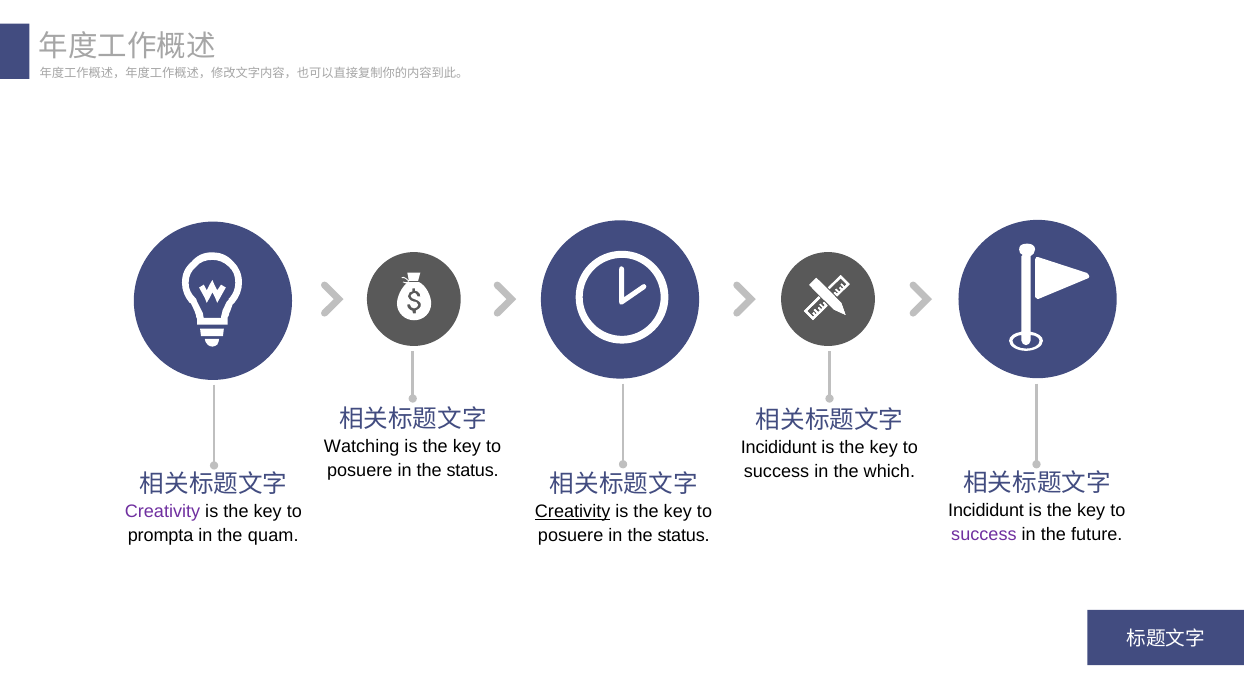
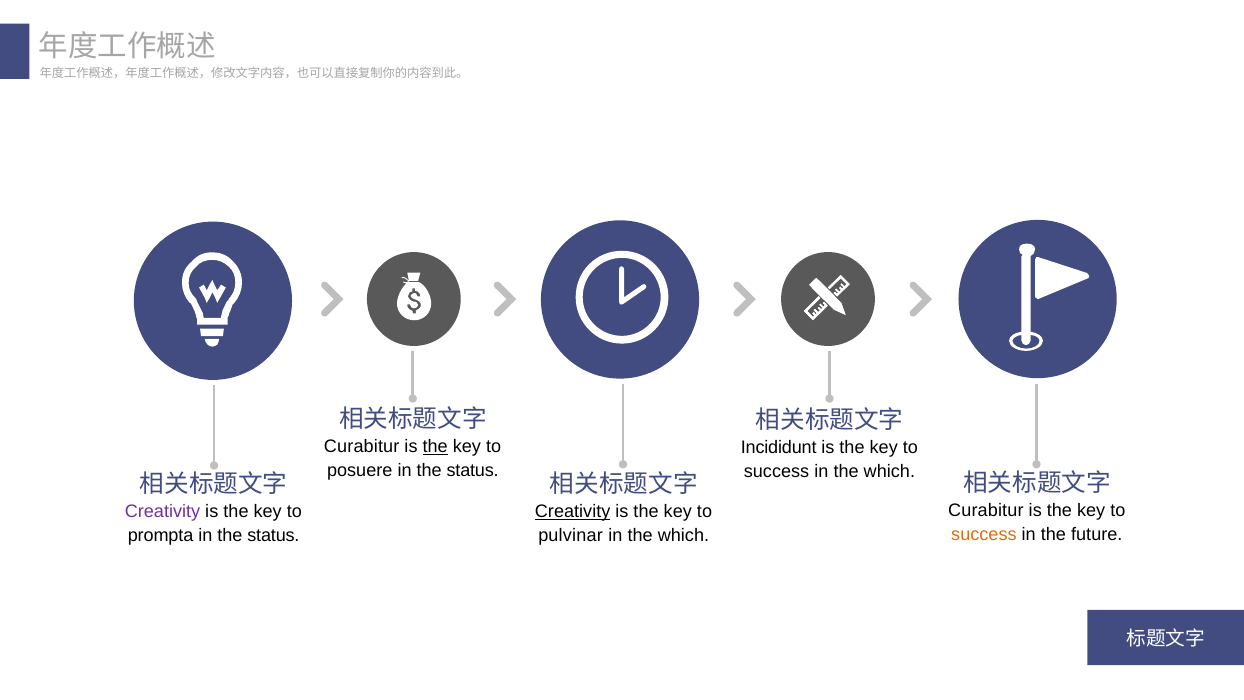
Watching at (362, 447): Watching -> Curabitur
the at (435, 447) underline: none -> present
Incididunt at (986, 510): Incididunt -> Curabitur
success at (984, 534) colour: purple -> orange
quam at (273, 535): quam -> status
posuere at (571, 535): posuere -> pulvinar
status at (684, 535): status -> which
